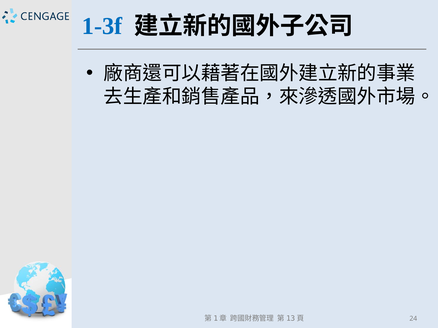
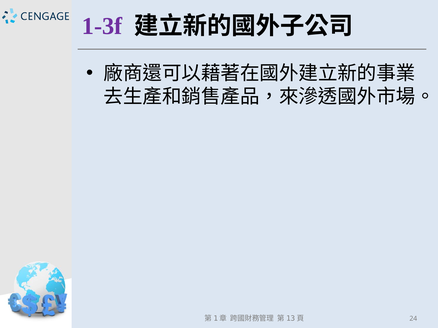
1-3f colour: blue -> purple
